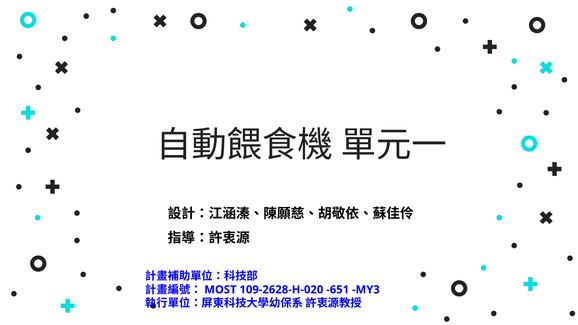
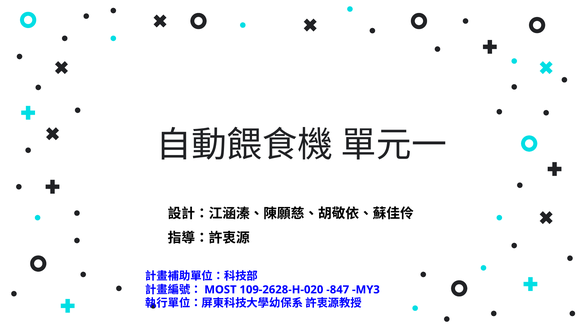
-651: -651 -> -847
